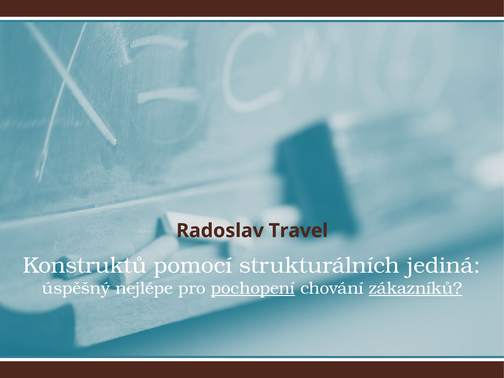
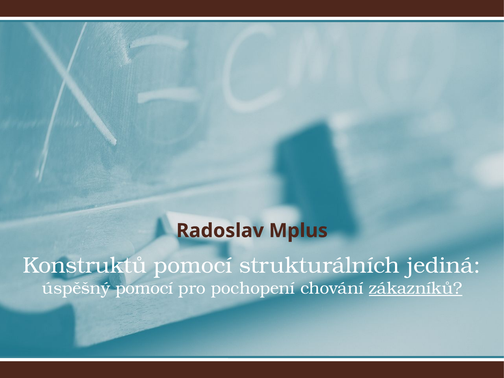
Travel: Travel -> Mplus
úspěšný nejlépe: nejlépe -> pomocí
pochopení underline: present -> none
